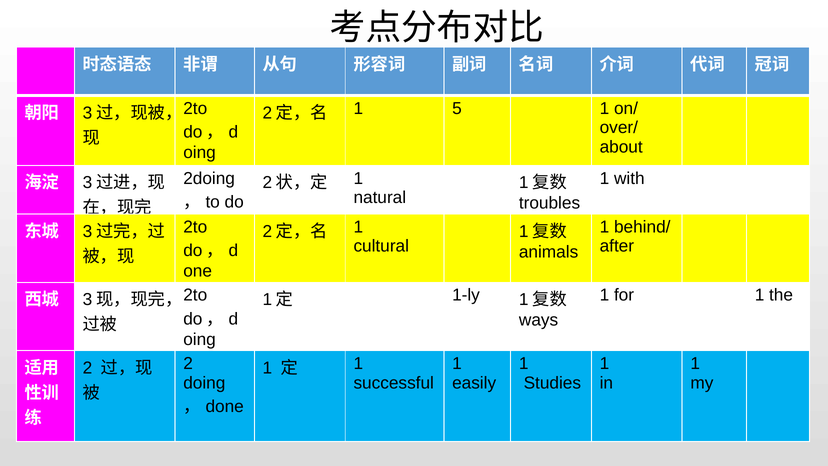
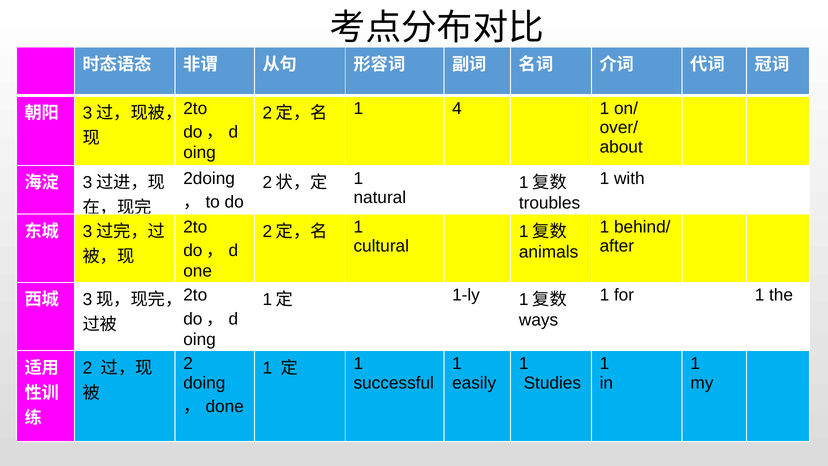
5: 5 -> 4
